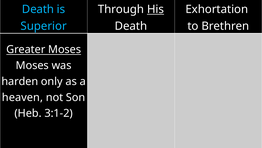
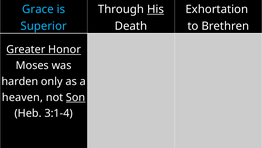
Death at (38, 9): Death -> Grace
Greater Moses: Moses -> Honor
Son underline: none -> present
3:1-2: 3:1-2 -> 3:1-4
